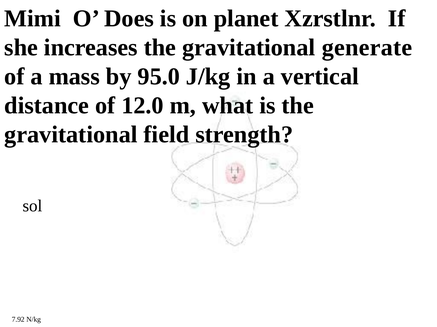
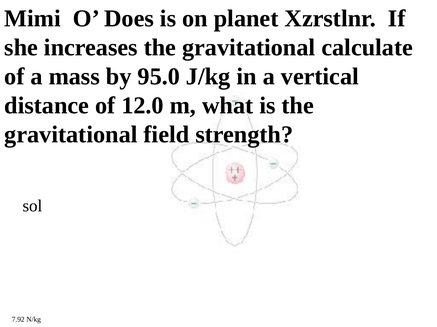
generate: generate -> calculate
